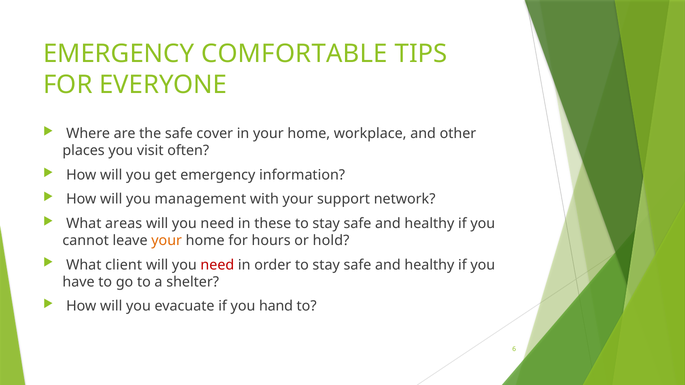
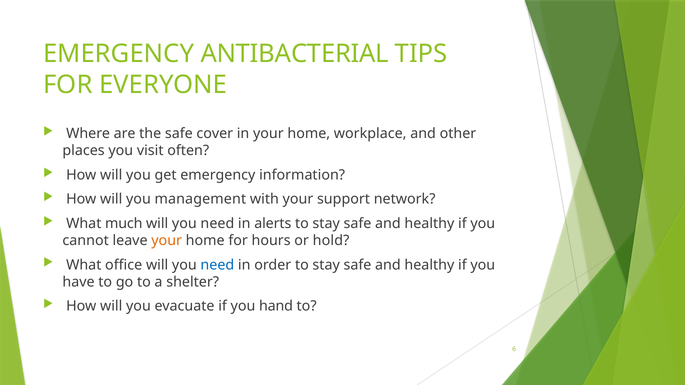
COMFORTABLE: COMFORTABLE -> ANTIBACTERIAL
areas: areas -> much
these: these -> alerts
client: client -> office
need at (217, 265) colour: red -> blue
